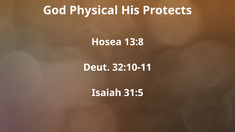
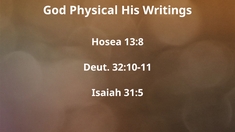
Protects: Protects -> Writings
